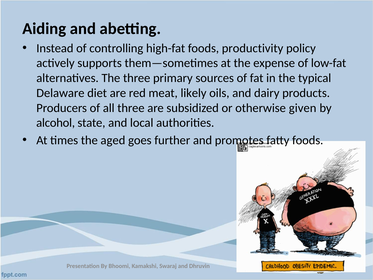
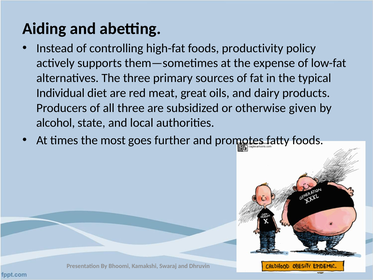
Delaware: Delaware -> Individual
likely: likely -> great
aged: aged -> most
